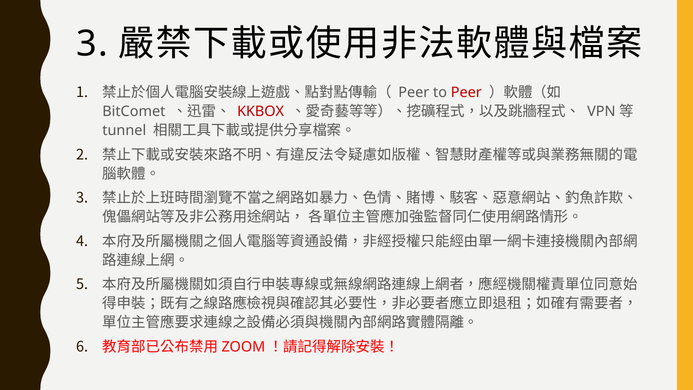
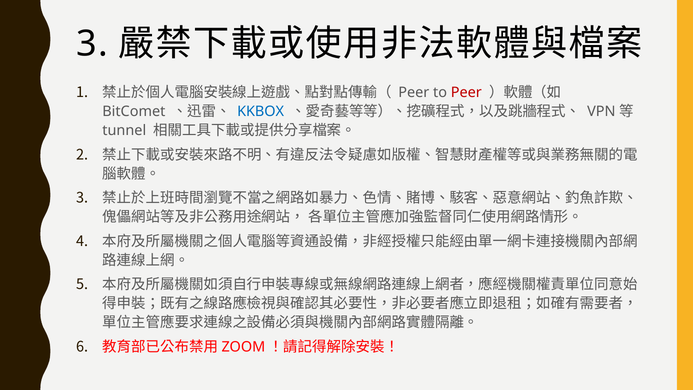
KKBOX colour: red -> blue
